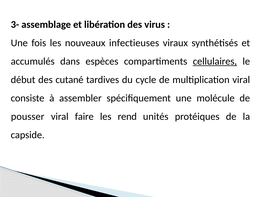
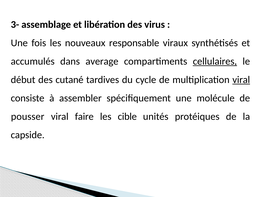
infectieuses: infectieuses -> responsable
espèces: espèces -> average
viral at (241, 80) underline: none -> present
rend: rend -> cible
